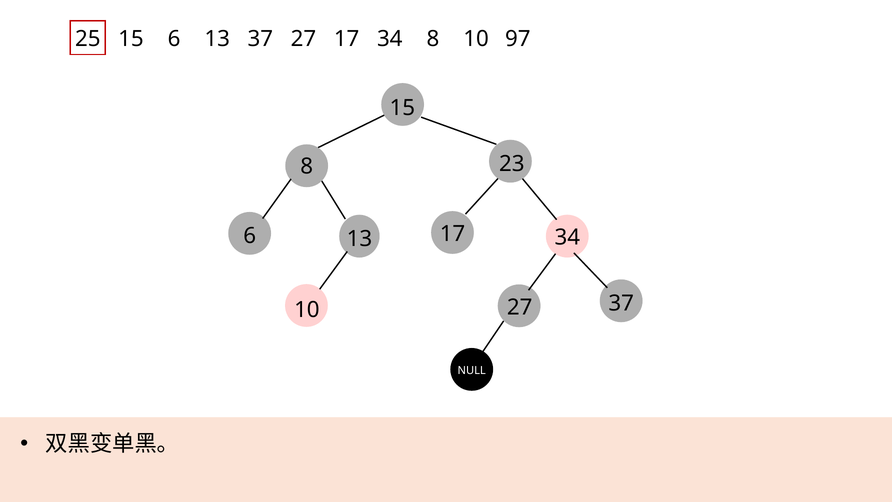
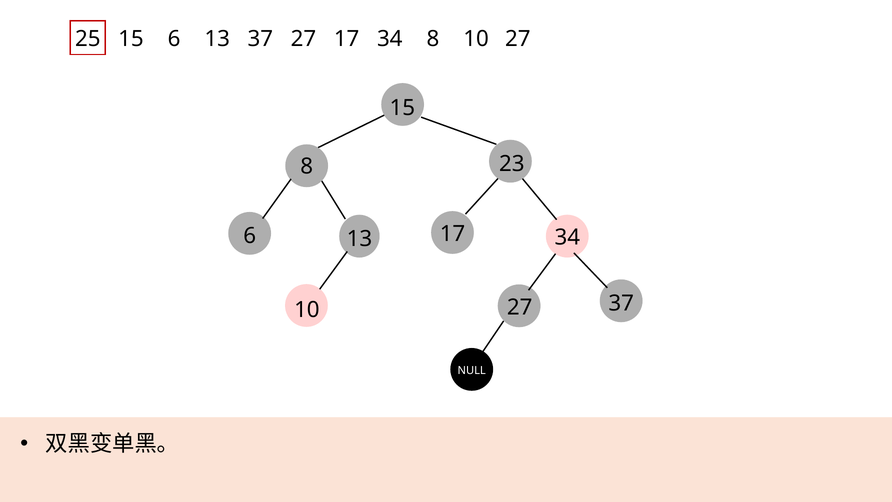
10 97: 97 -> 27
